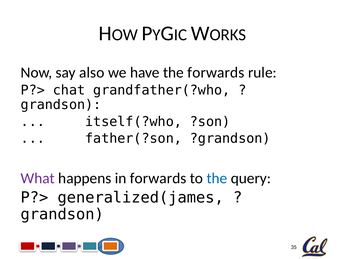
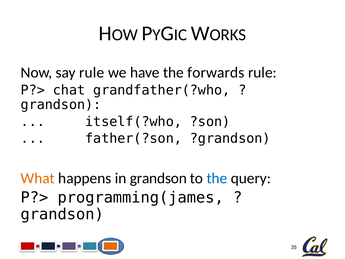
say also: also -> rule
What colour: purple -> orange
in forwards: forwards -> grandson
generalized(james: generalized(james -> programming(james
